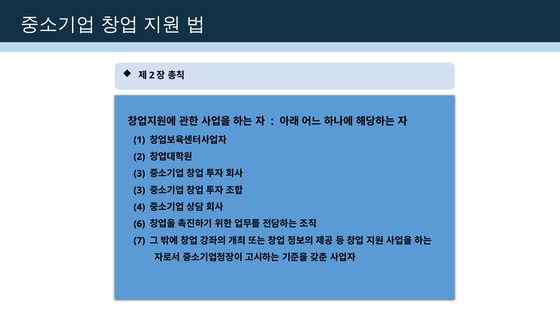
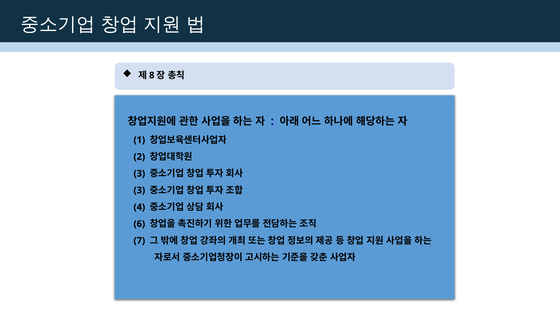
2 at (152, 75): 2 -> 8
